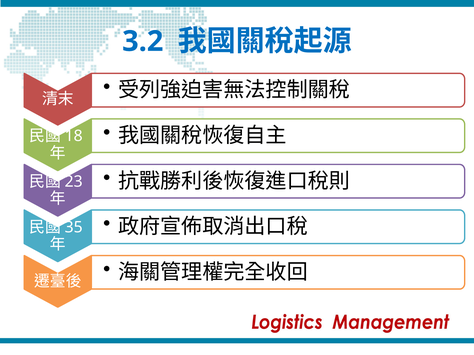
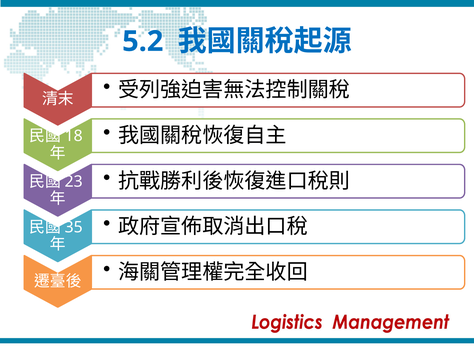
3.2: 3.2 -> 5.2
